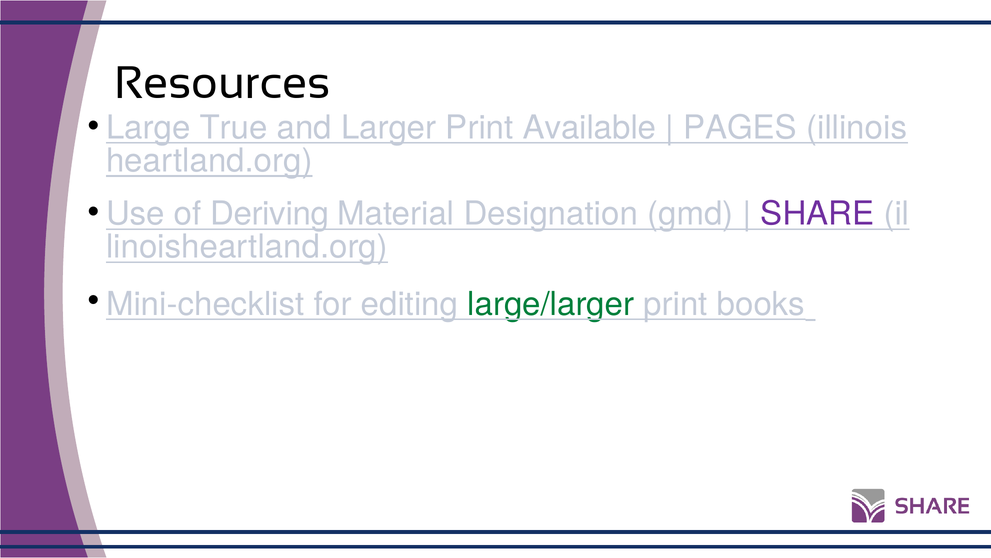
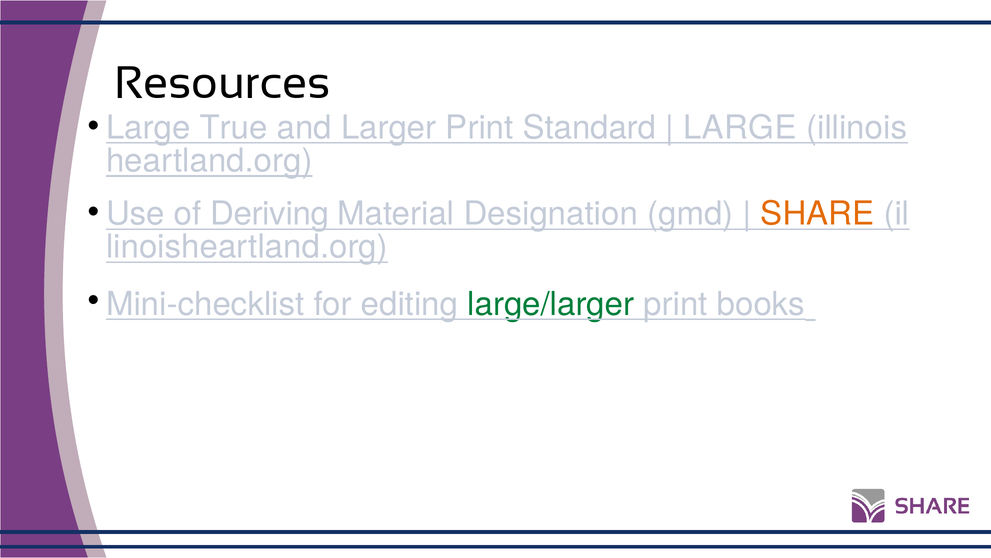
Available: Available -> Standard
PAGES at (740, 128): PAGES -> LARGE
SHARE colour: purple -> orange
